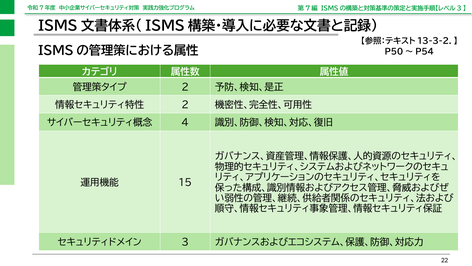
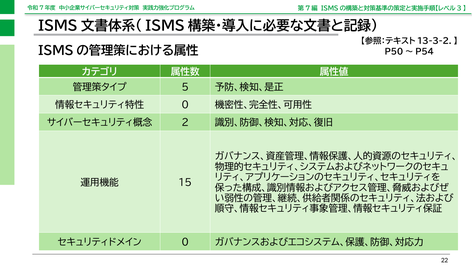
2 at (185, 87): 2 -> 5
2 at (185, 105): 2 -> 0
4: 4 -> 2
3 at (185, 242): 3 -> 0
